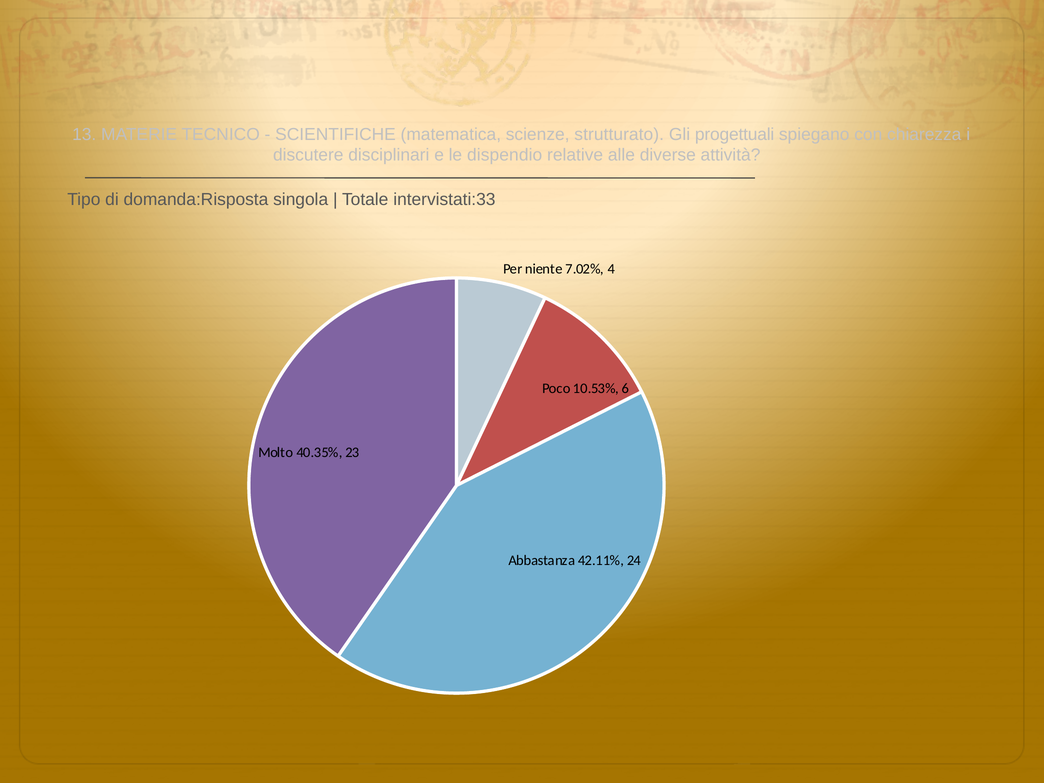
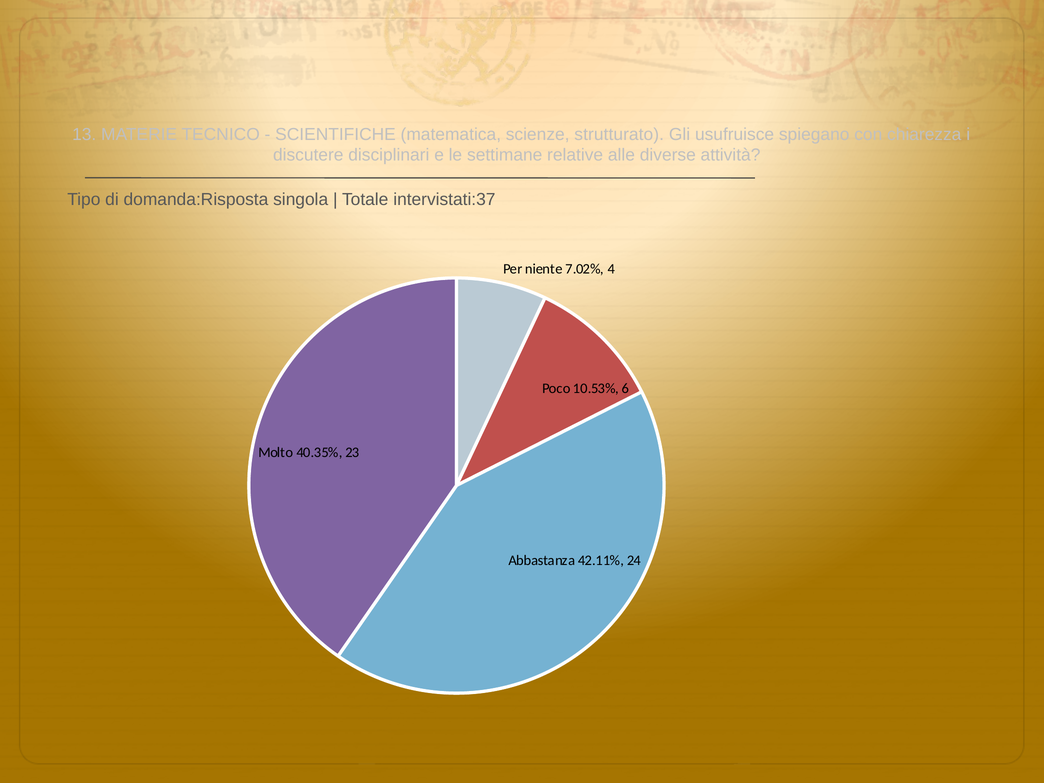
progettuali: progettuali -> usufruisce
dispendio: dispendio -> settimane
intervistati:33: intervistati:33 -> intervistati:37
